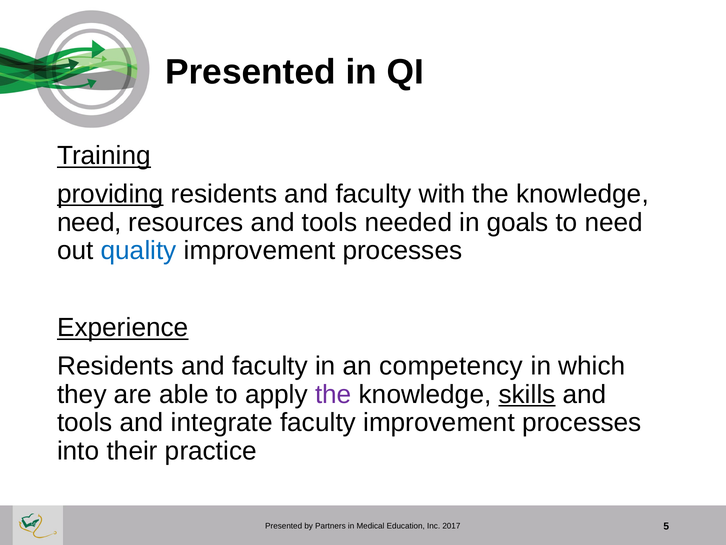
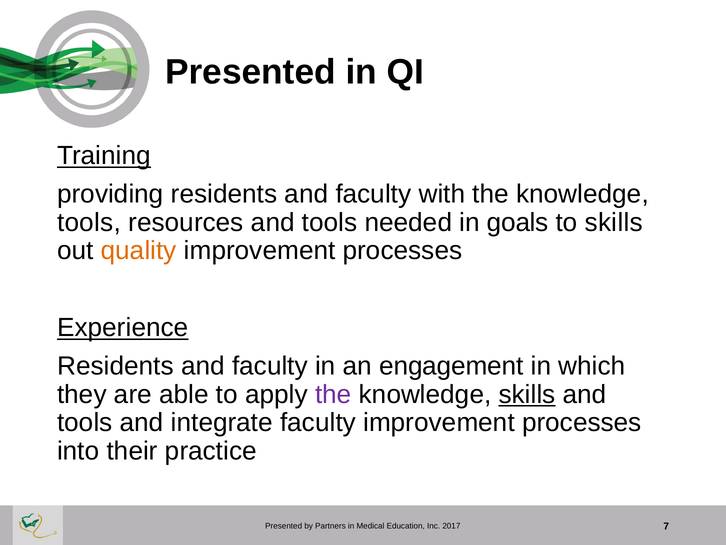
providing underline: present -> none
need at (89, 222): need -> tools
to need: need -> skills
quality colour: blue -> orange
competency: competency -> engagement
5: 5 -> 7
